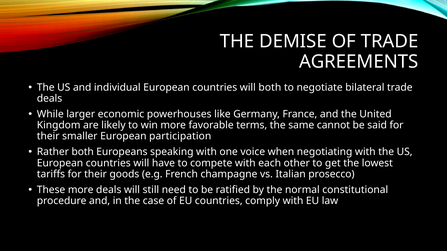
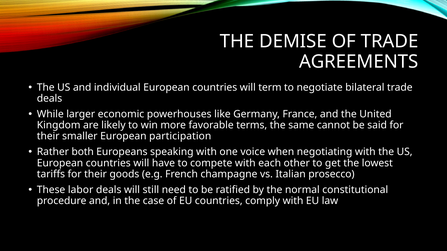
will both: both -> term
These more: more -> labor
